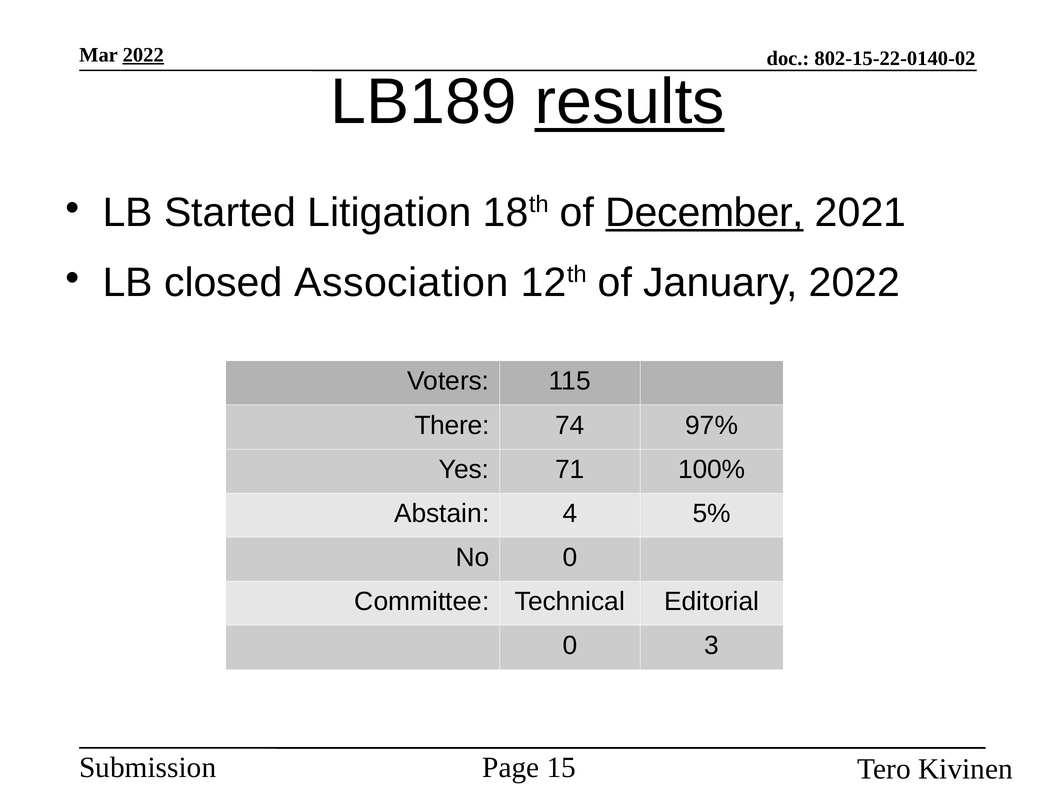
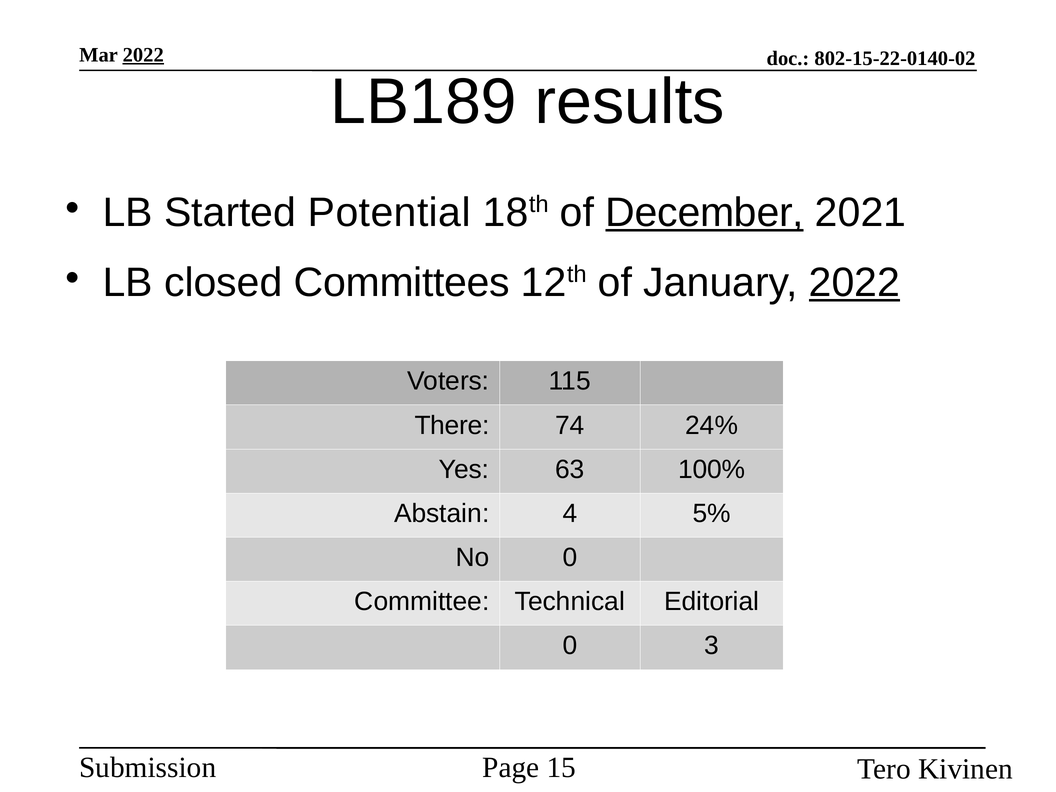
results underline: present -> none
Litigation: Litigation -> Potential
Association: Association -> Committees
2022 at (854, 283) underline: none -> present
97%: 97% -> 24%
71: 71 -> 63
